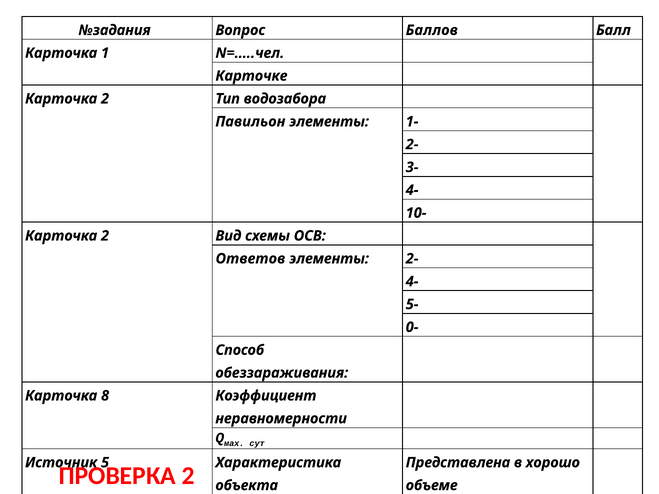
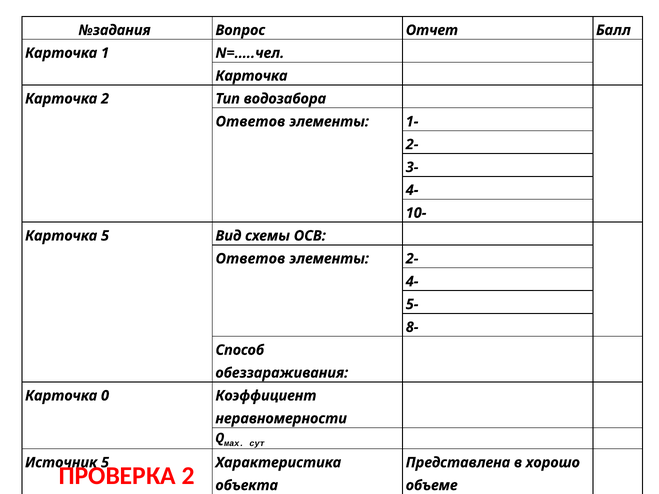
Вопрос Баллов: Баллов -> Отчет
Карточке at (251, 76): Карточке -> Карточка
Павильон at (250, 122): Павильон -> Ответов
2 at (105, 236): 2 -> 5
0-: 0- -> 8-
8: 8 -> 0
